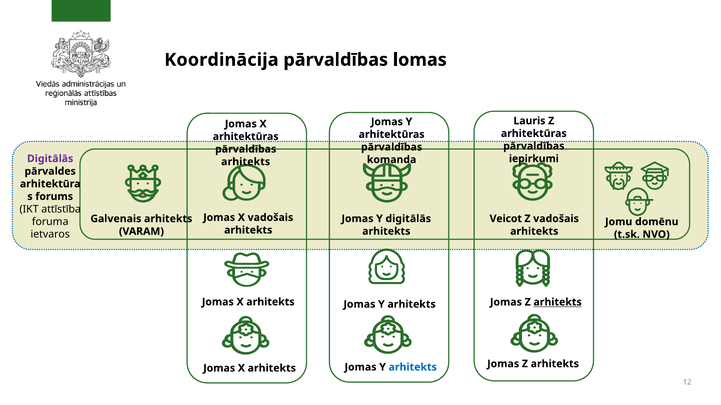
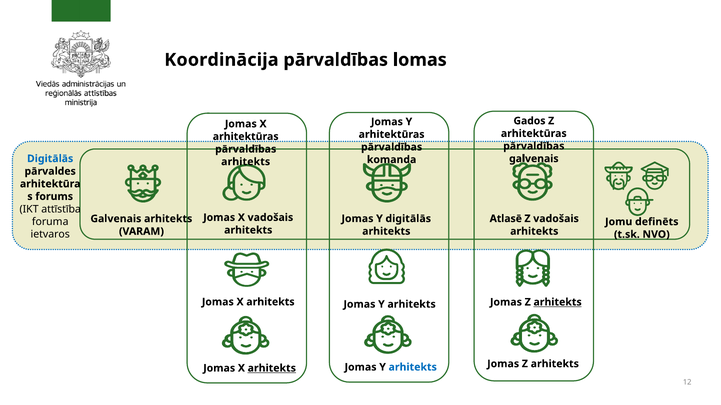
Lauris: Lauris -> Gados
Digitālās at (50, 159) colour: purple -> blue
iepirkumi at (534, 159): iepirkumi -> galvenais
Veicot: Veicot -> Atlasē
domēnu: domēnu -> definēts
arhitekts at (272, 369) underline: none -> present
